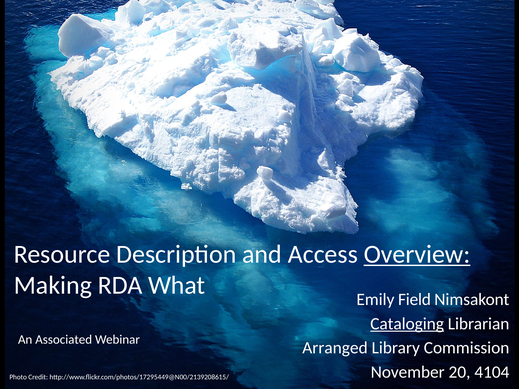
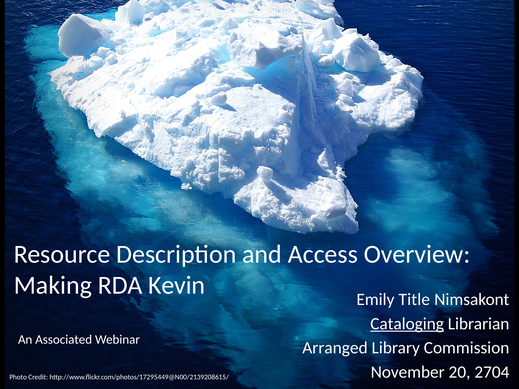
Overview underline: present -> none
What: What -> Kevin
Field: Field -> Title
4104: 4104 -> 2704
